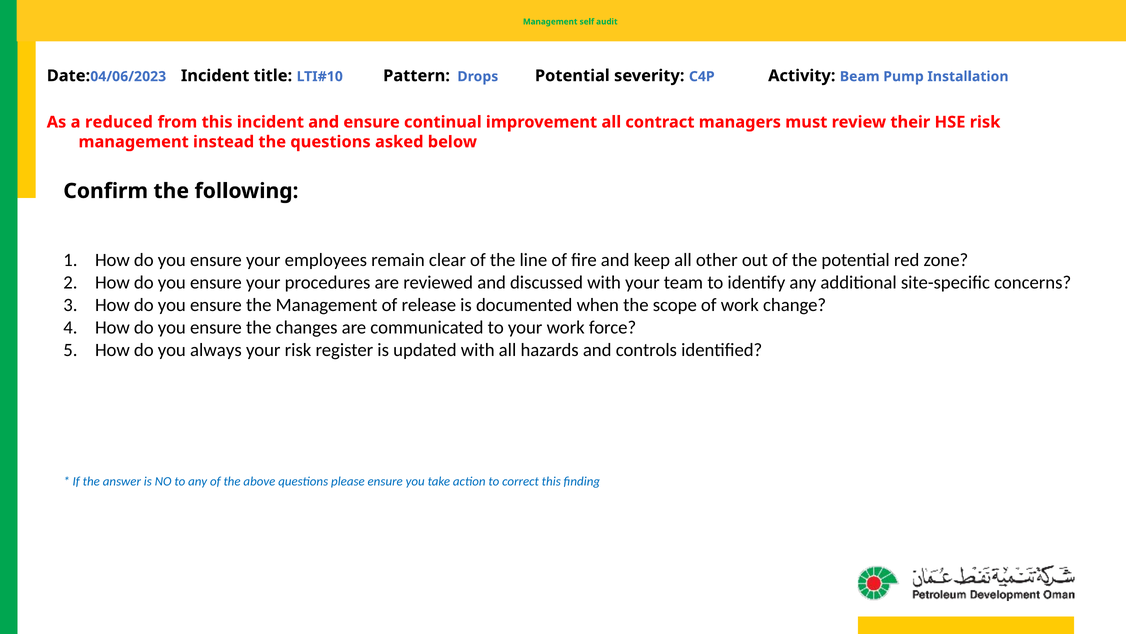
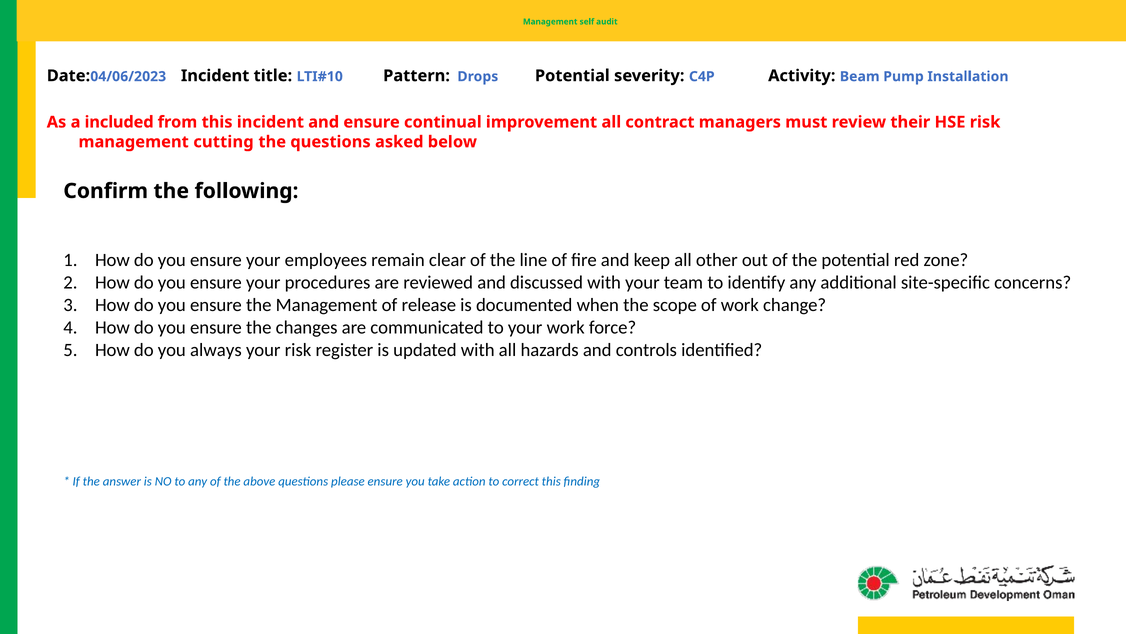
reduced: reduced -> included
instead: instead -> cutting
